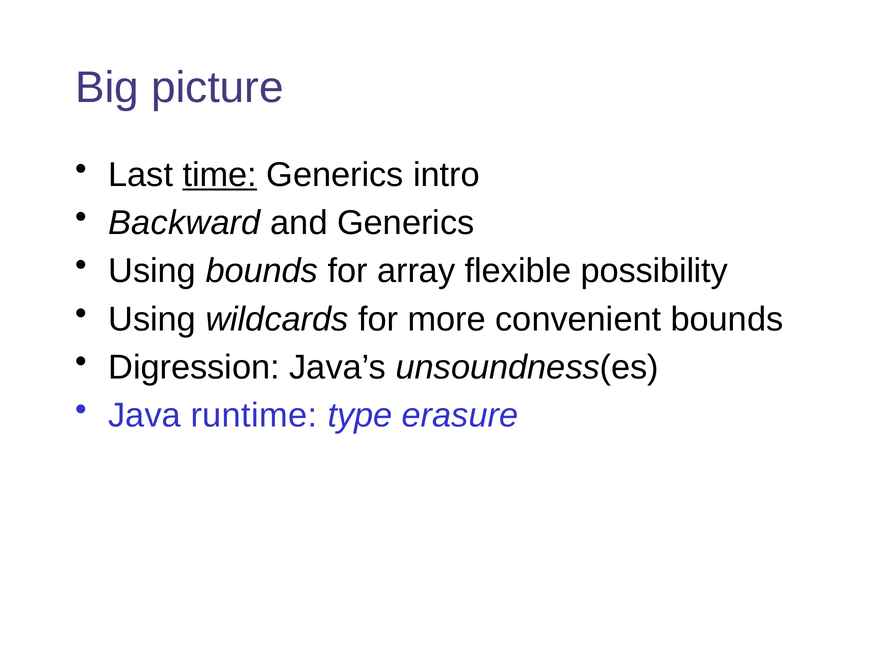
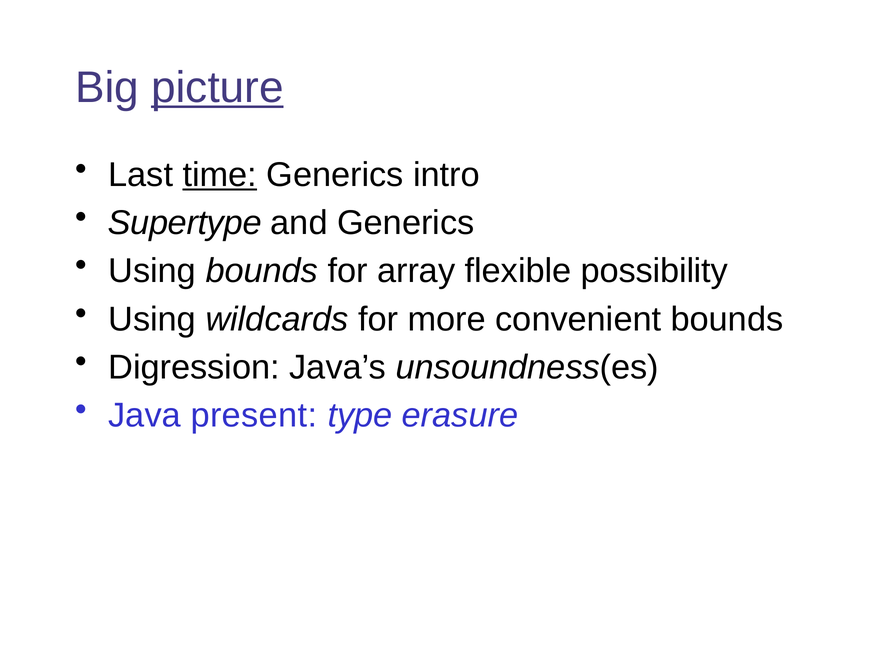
picture underline: none -> present
Backward: Backward -> Supertype
runtime: runtime -> present
